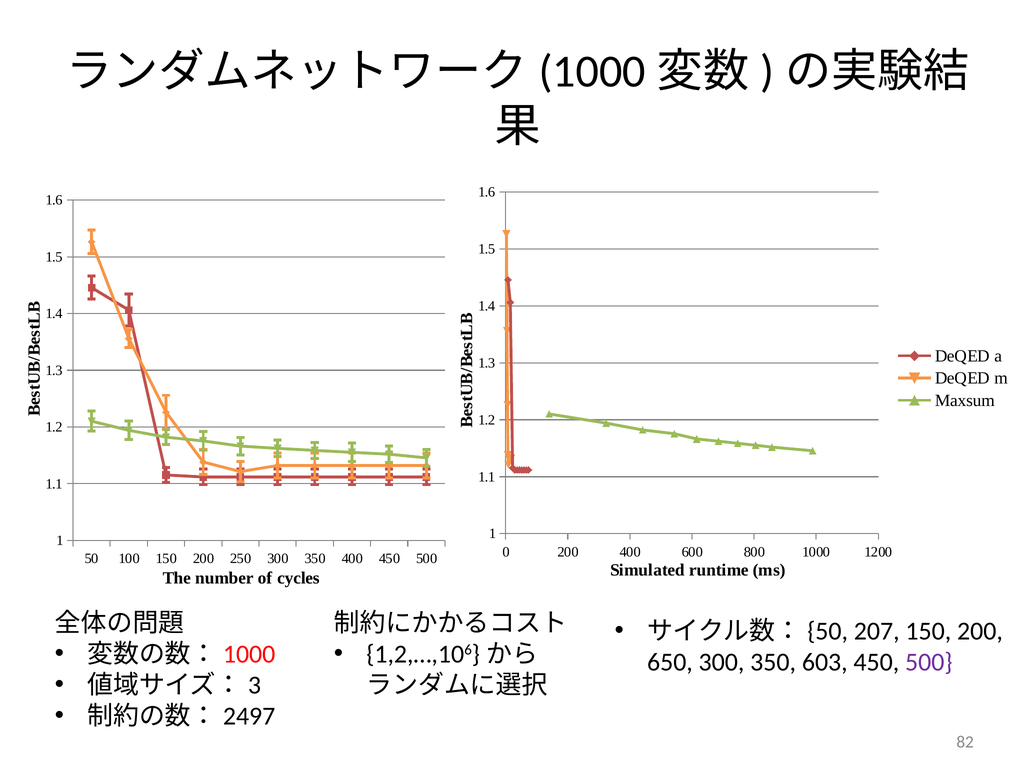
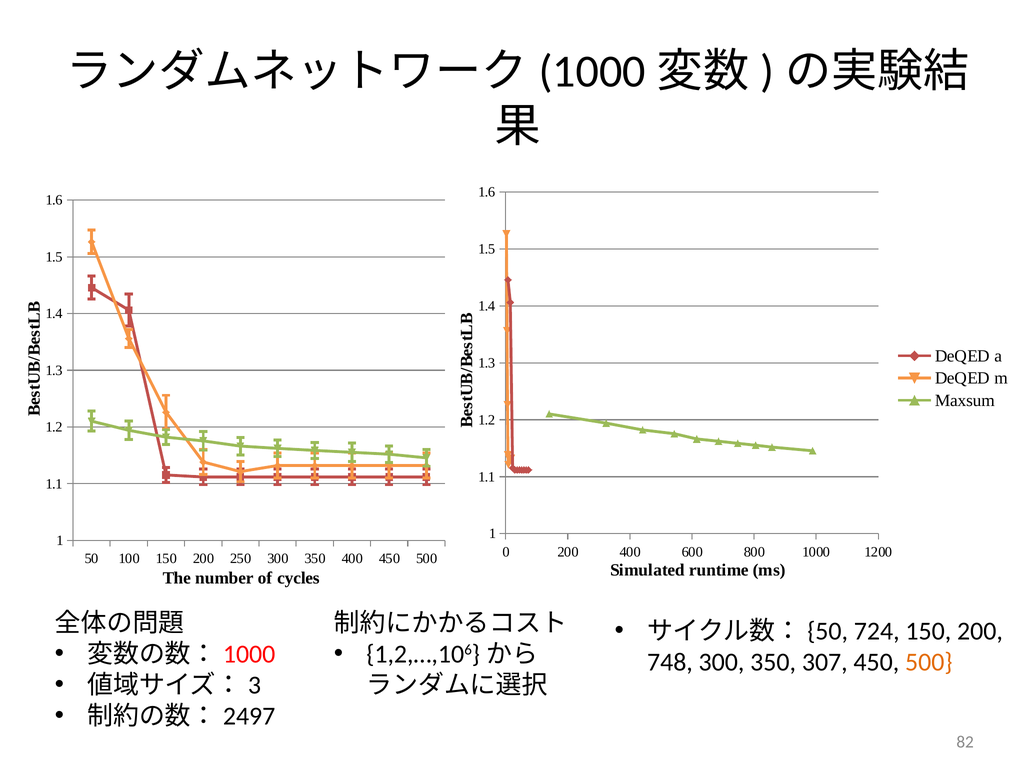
207: 207 -> 724
650: 650 -> 748
603: 603 -> 307
500 at (929, 662) colour: purple -> orange
